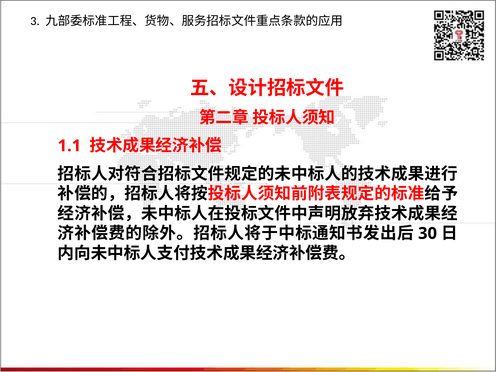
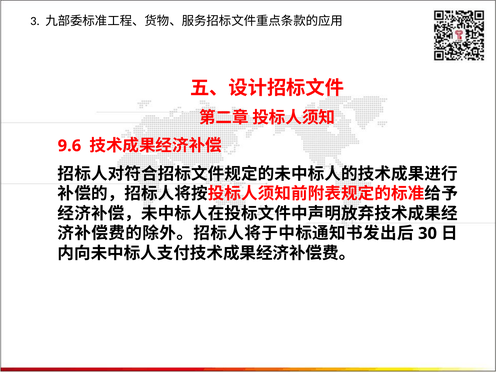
1.1: 1.1 -> 9.6
